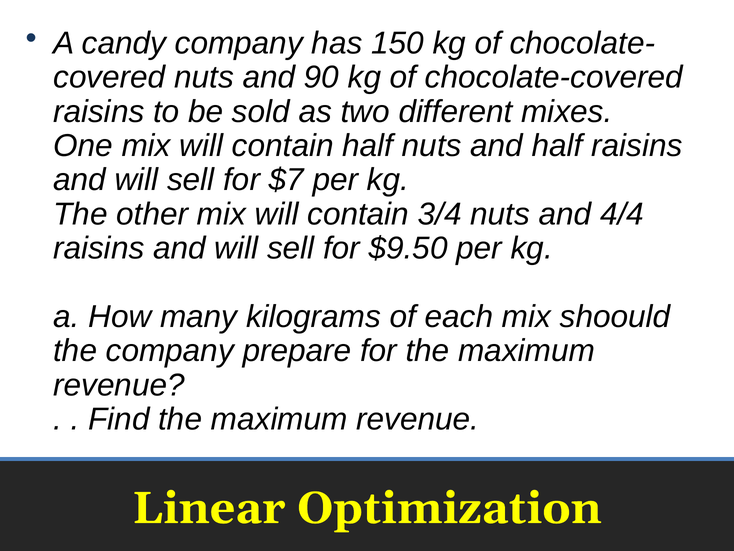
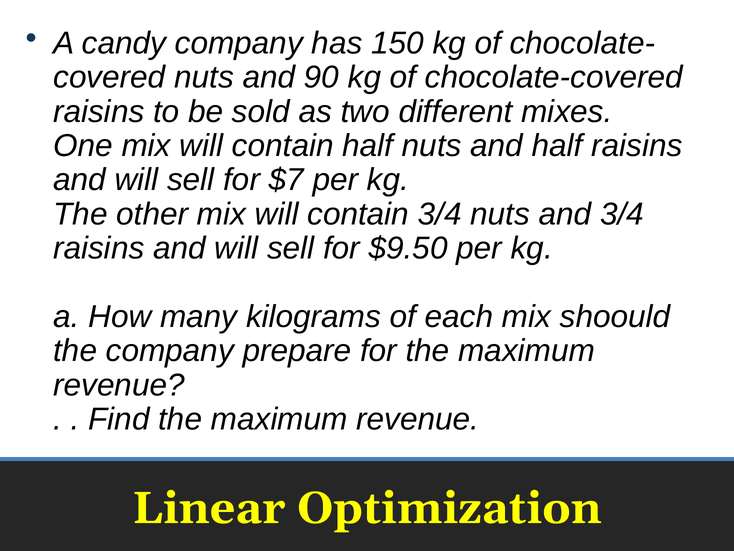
and 4/4: 4/4 -> 3/4
